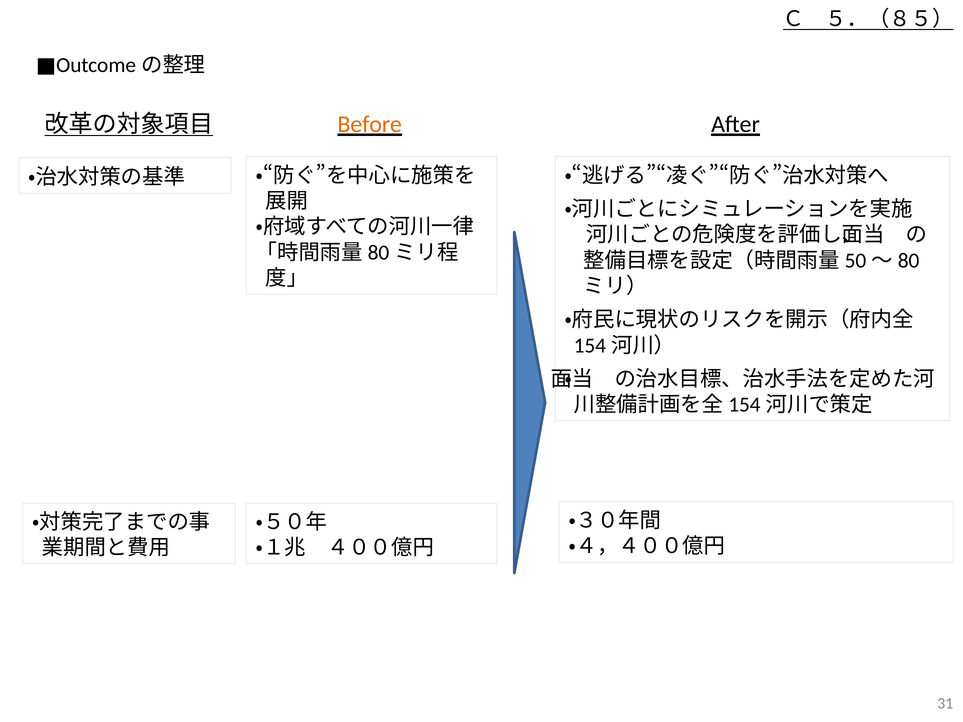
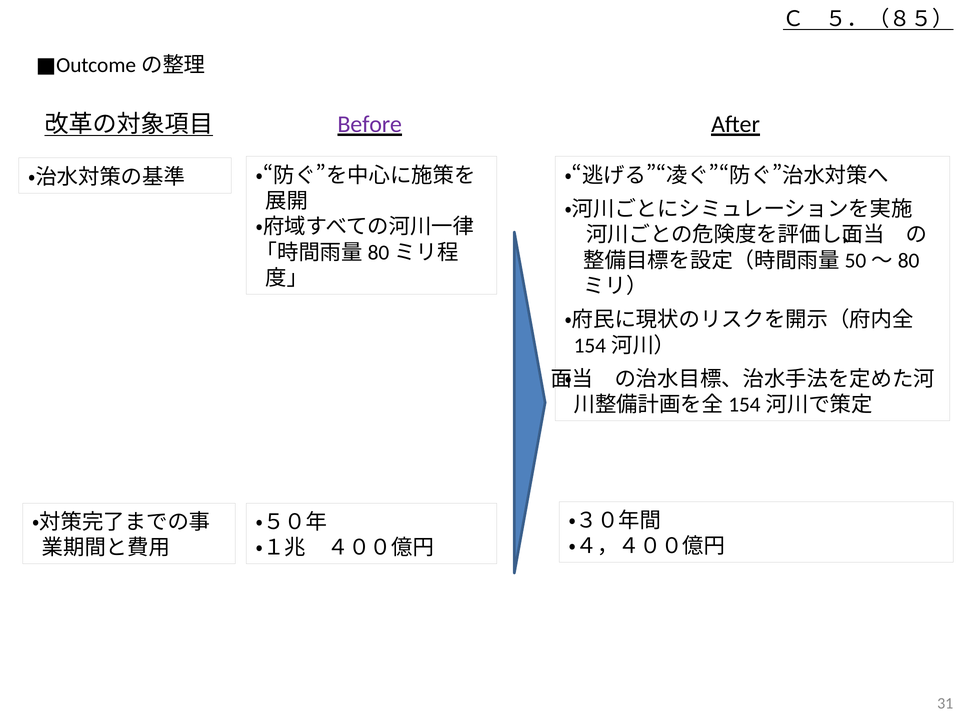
Before colour: orange -> purple
